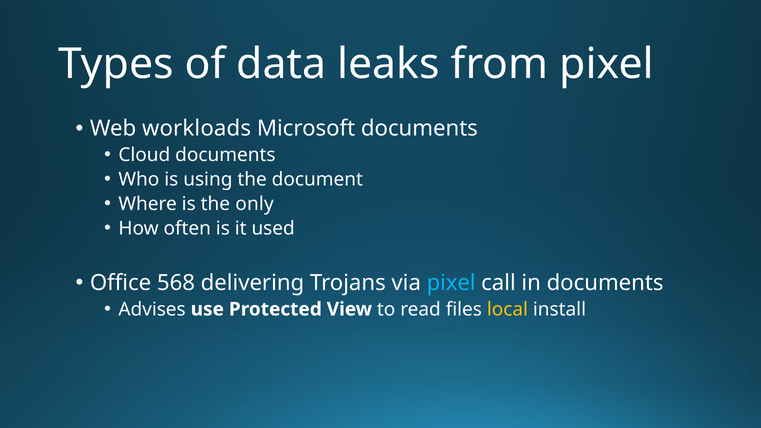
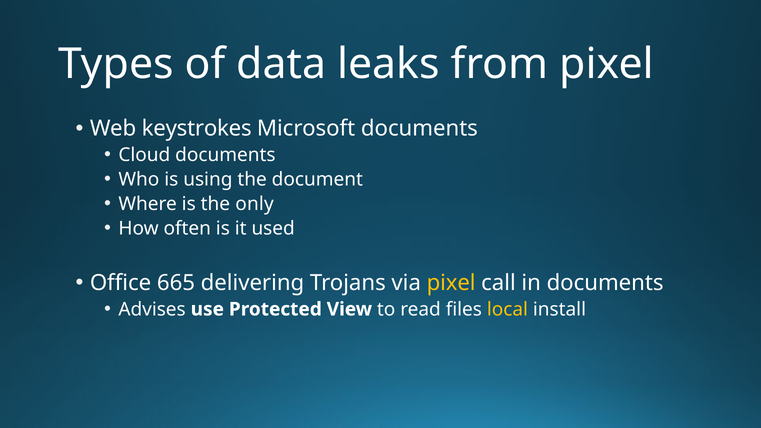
workloads: workloads -> keystrokes
568: 568 -> 665
pixel at (451, 283) colour: light blue -> yellow
